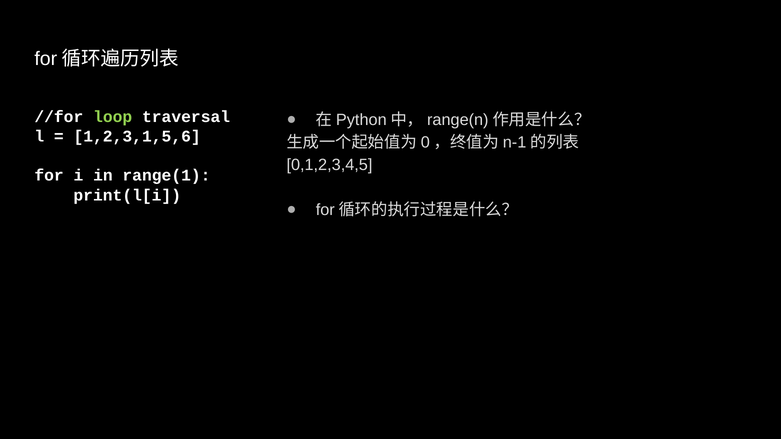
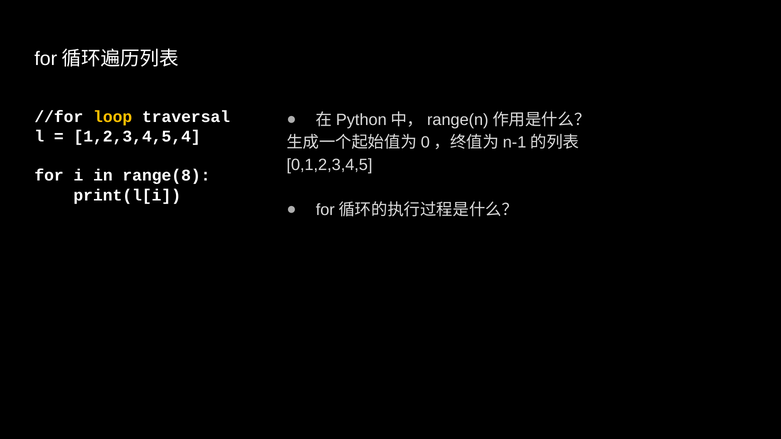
loop colour: light green -> yellow
1,2,3,1,5,6: 1,2,3,1,5,6 -> 1,2,3,4,5,4
range(1: range(1 -> range(8
